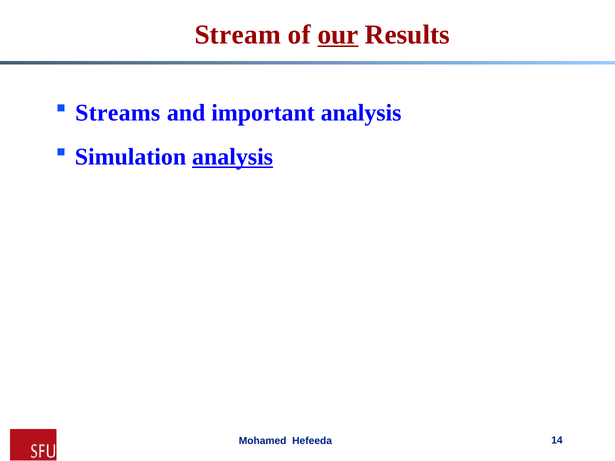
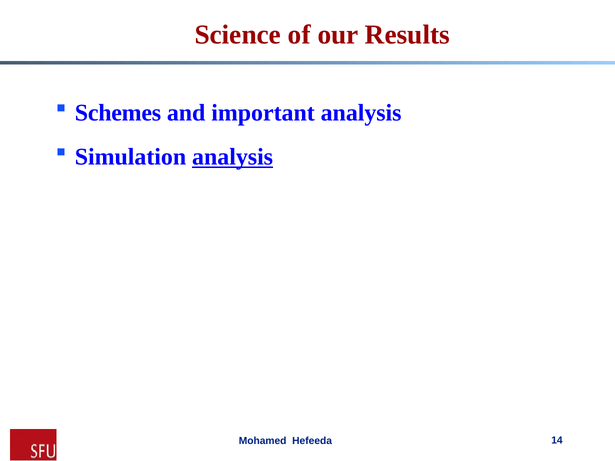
Stream: Stream -> Science
our underline: present -> none
Streams: Streams -> Schemes
